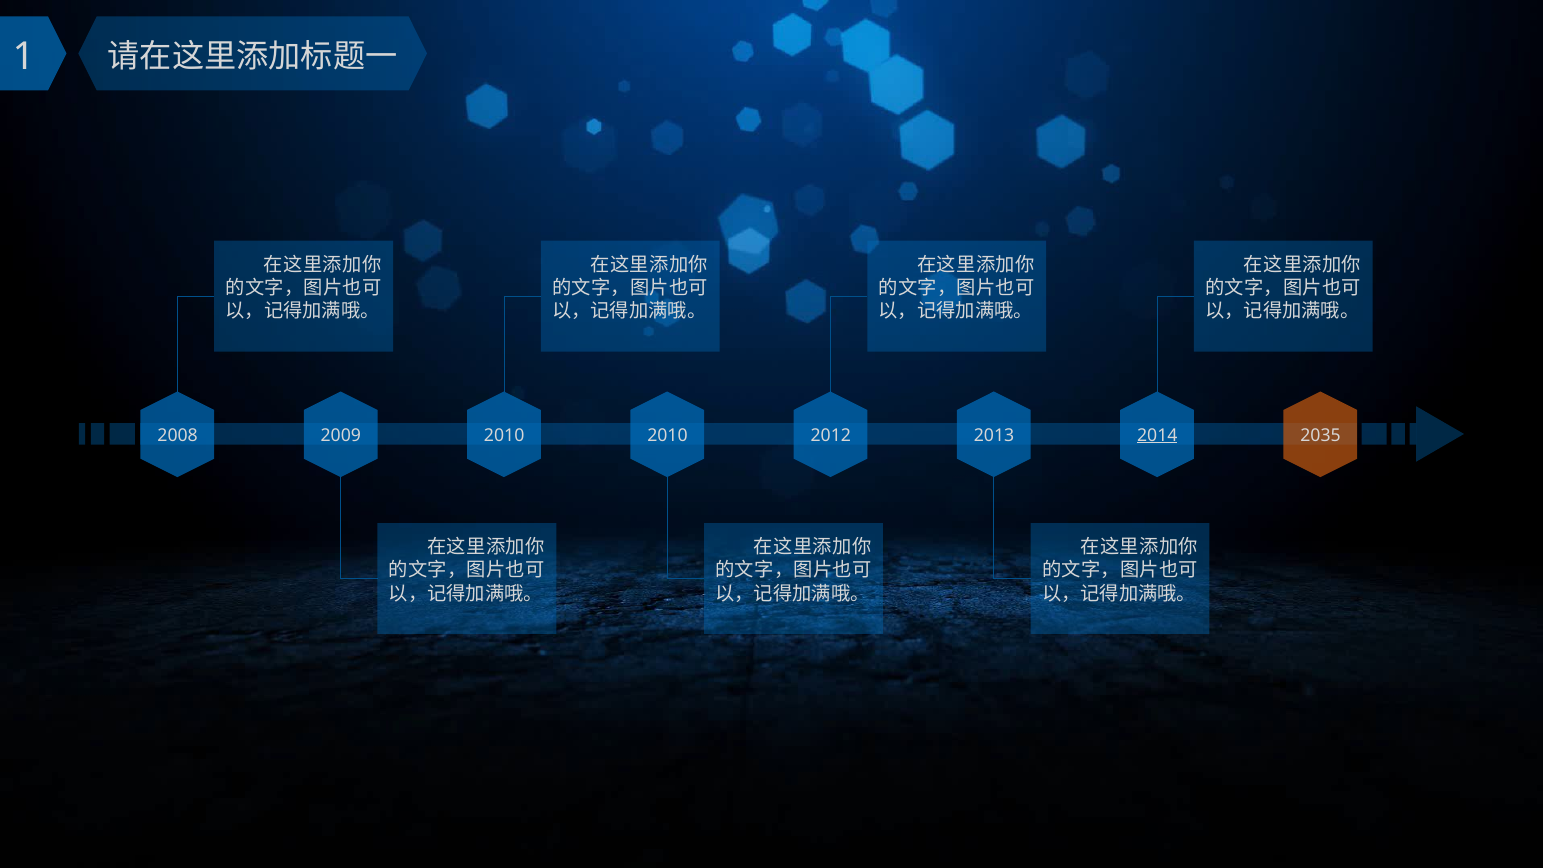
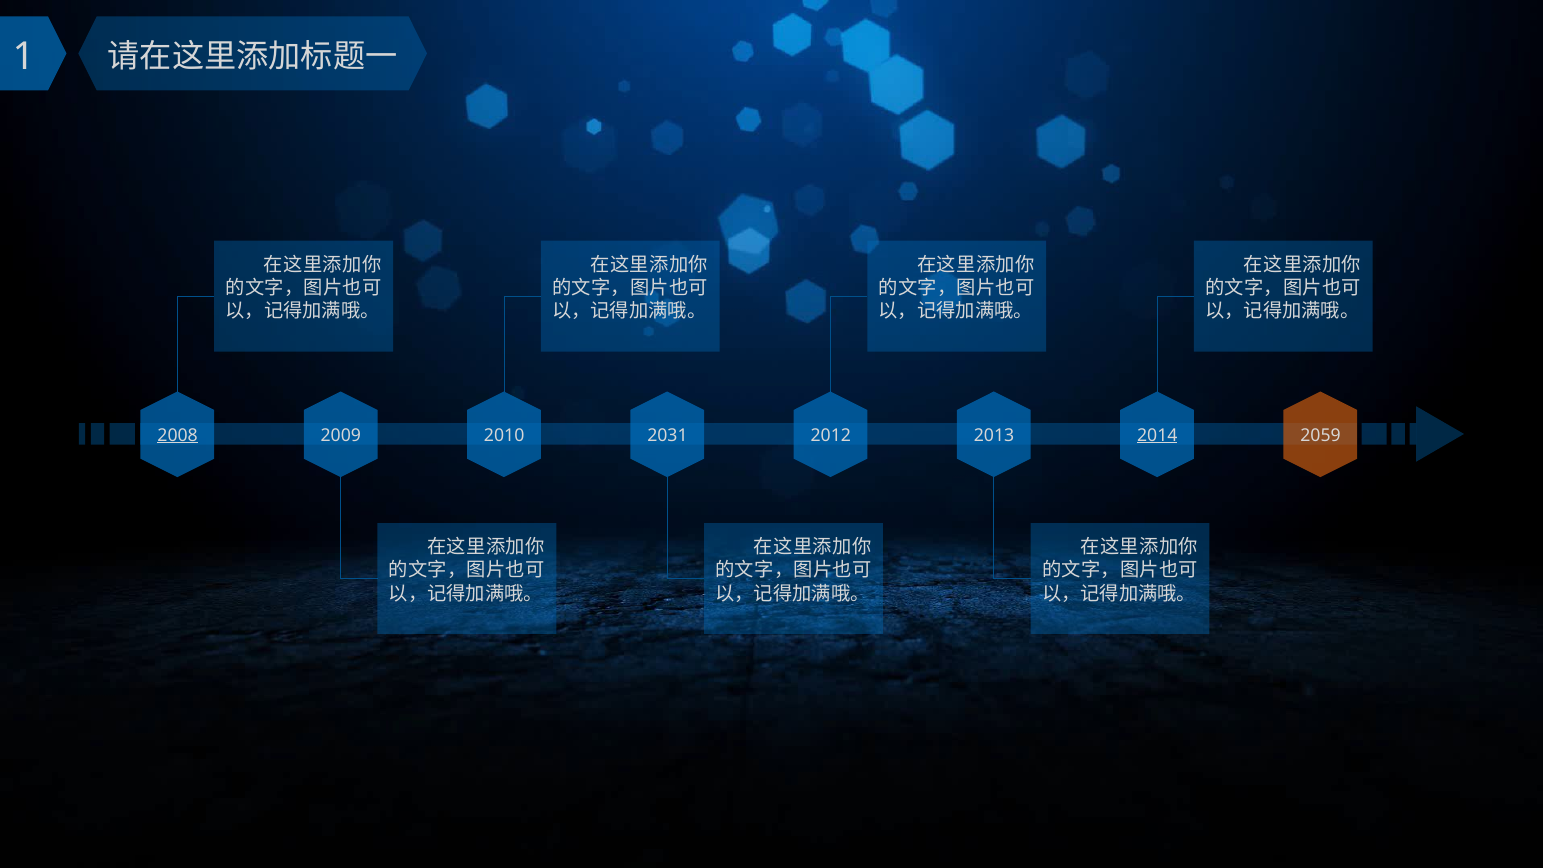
2008 underline: none -> present
2010 at (667, 435): 2010 -> 2031
2035: 2035 -> 2059
